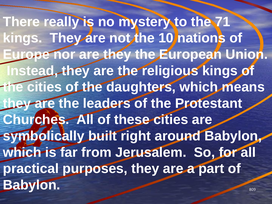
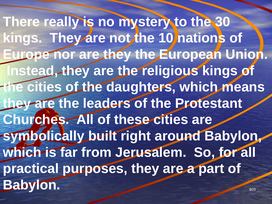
71: 71 -> 30
